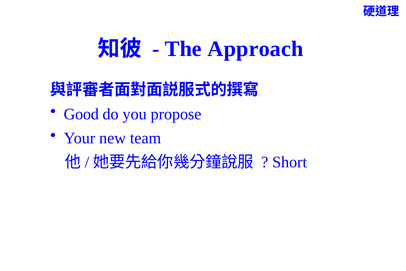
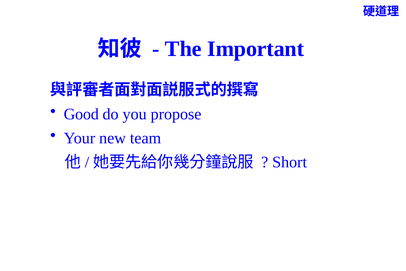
Approach: Approach -> Important
